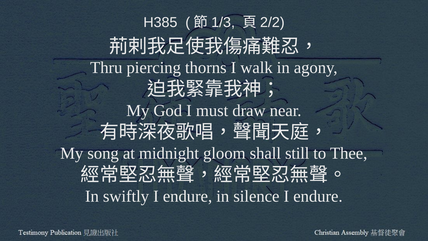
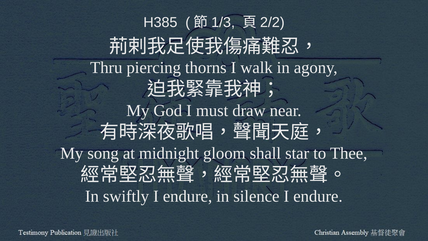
still: still -> star
